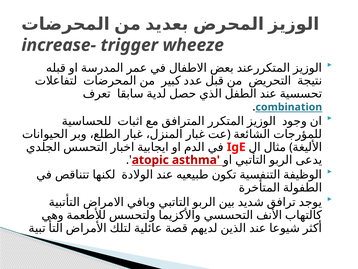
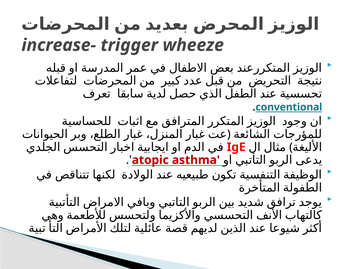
combination: combination -> conventional
